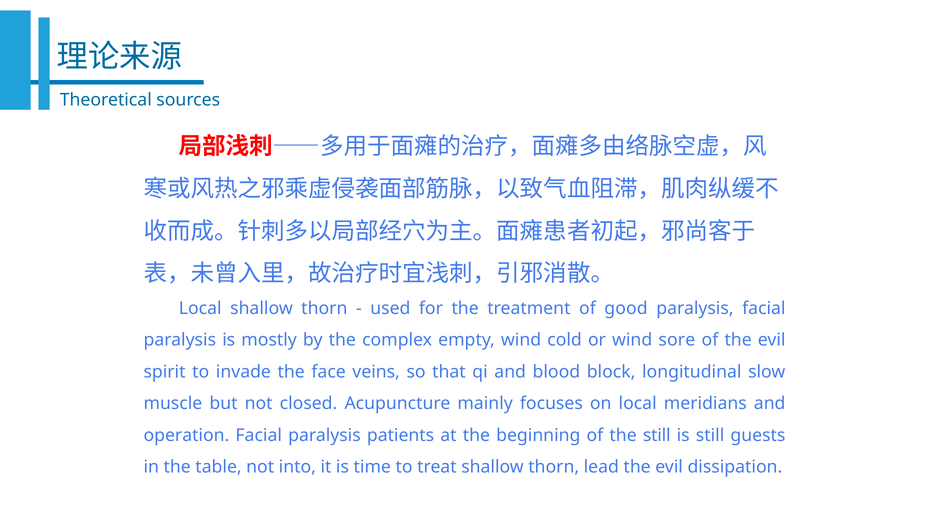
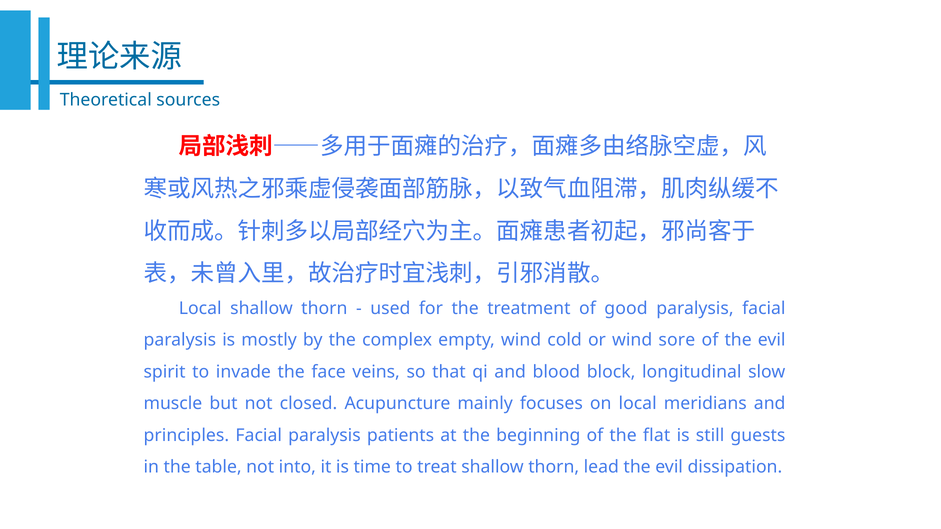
operation: operation -> principles
the still: still -> flat
